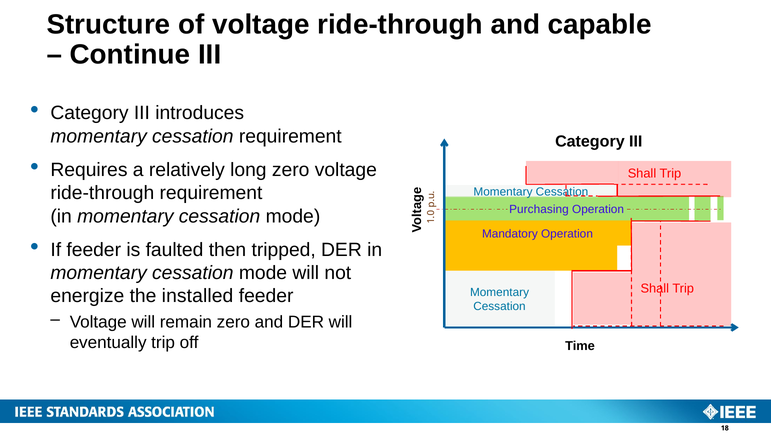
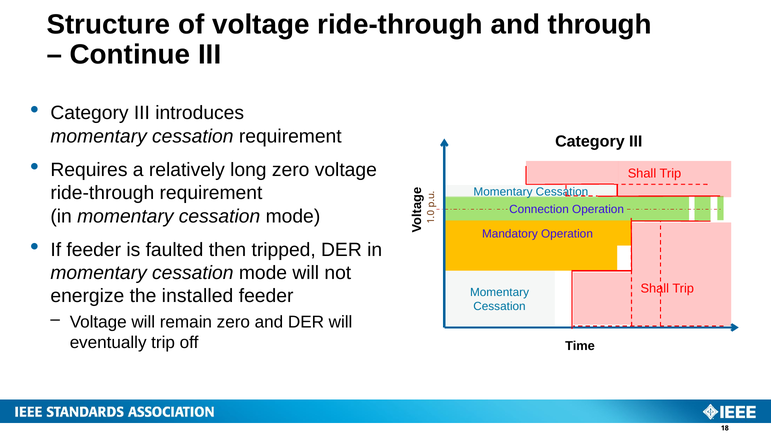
capable: capable -> through
Purchasing: Purchasing -> Connection
